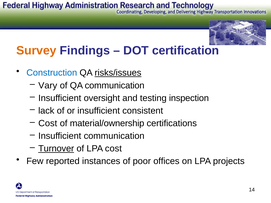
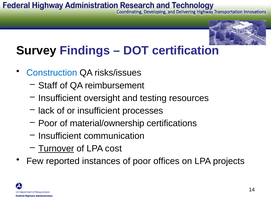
Survey colour: orange -> black
risks/issues underline: present -> none
Vary: Vary -> Staff
QA communication: communication -> reimbursement
inspection: inspection -> resources
consistent: consistent -> processes
Cost at (48, 123): Cost -> Poor
